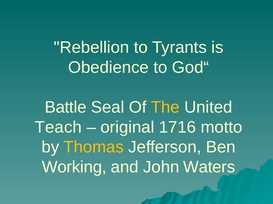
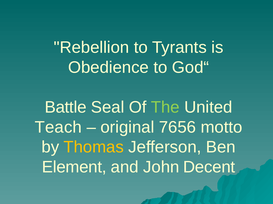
The colour: yellow -> light green
1716: 1716 -> 7656
Working: Working -> Element
Waters: Waters -> Decent
